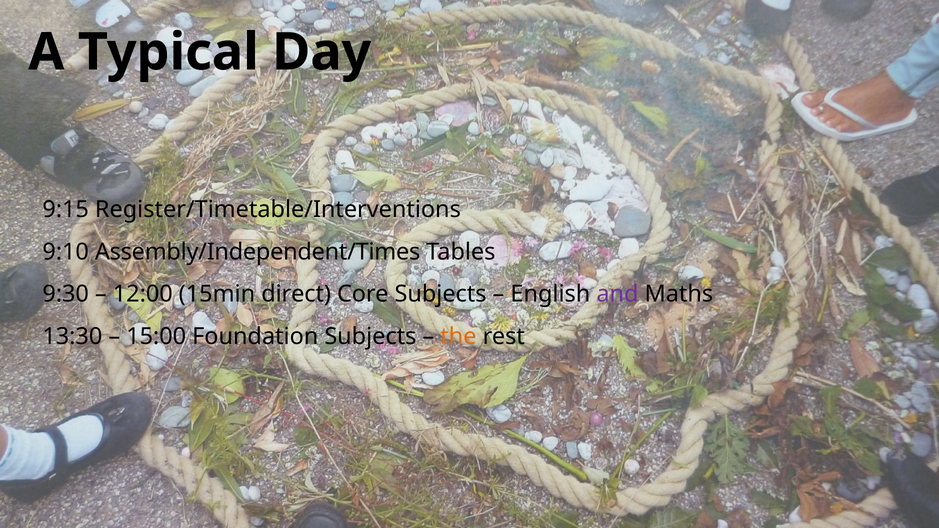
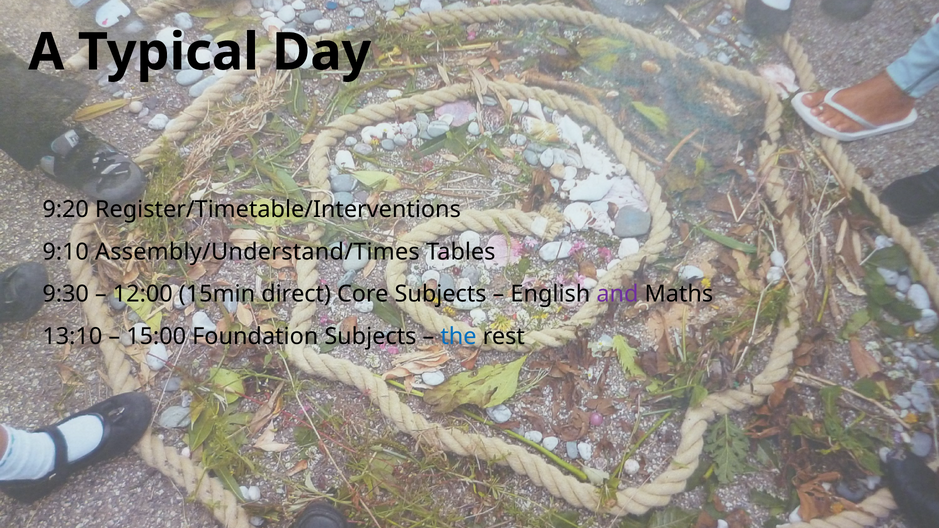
9:15: 9:15 -> 9:20
Assembly/Independent/Times: Assembly/Independent/Times -> Assembly/Understand/Times
13:30: 13:30 -> 13:10
the colour: orange -> blue
